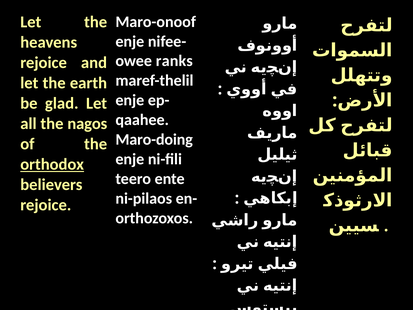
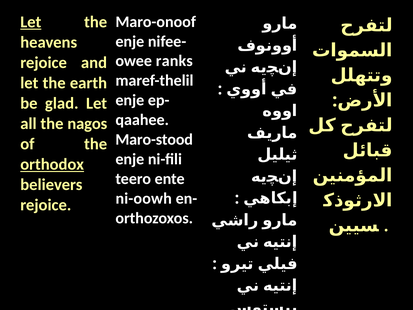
Let at (31, 22) underline: none -> present
Maro-doing: Maro-doing -> Maro-stood
ni-pilaos: ni-pilaos -> ni-oowh
